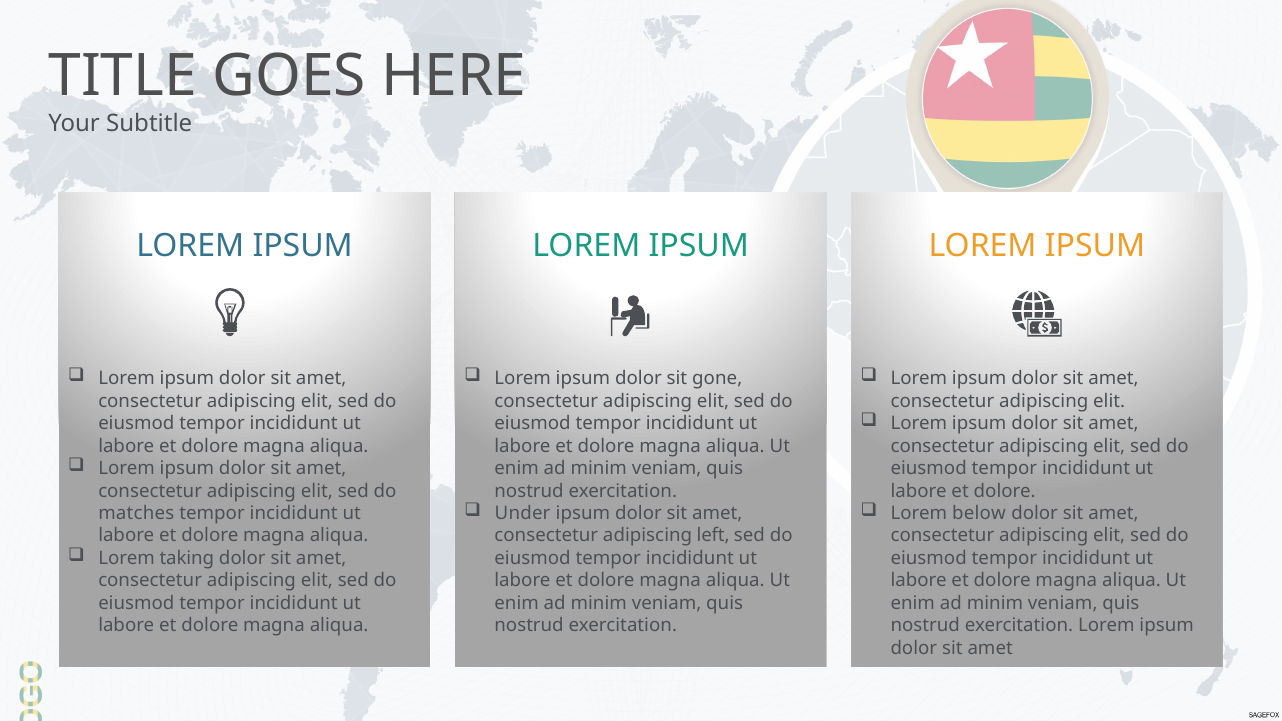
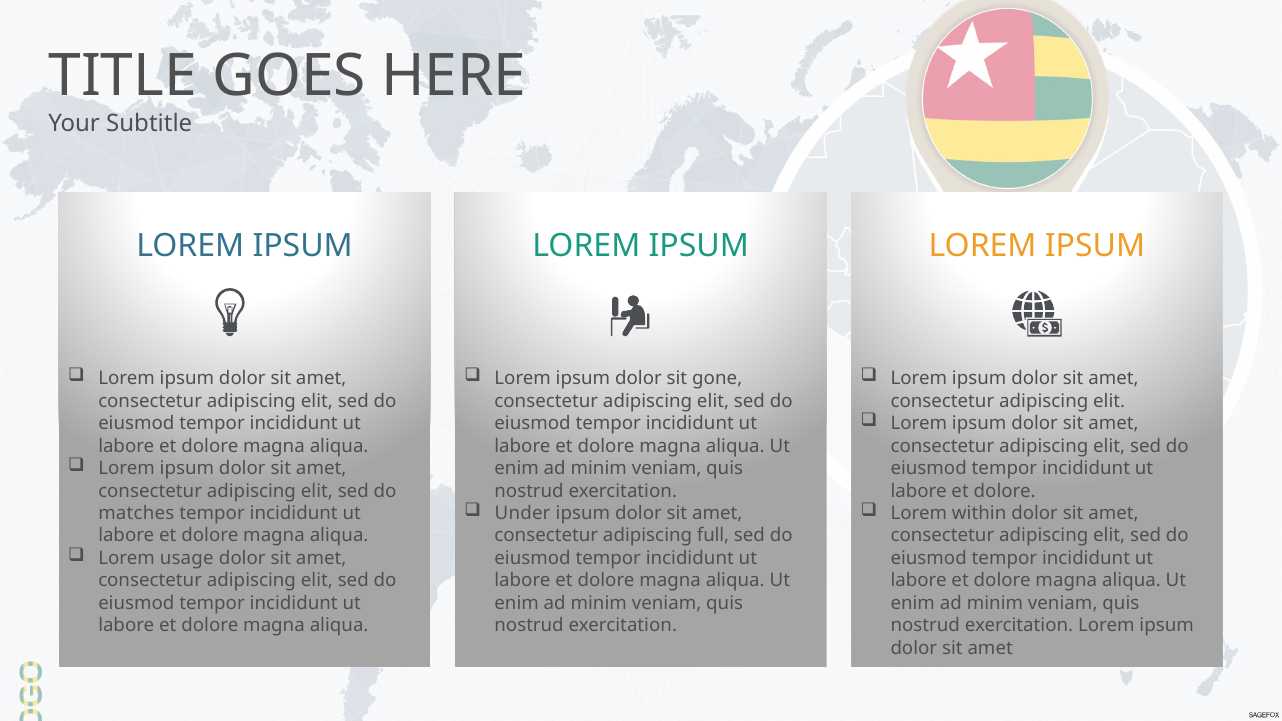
below: below -> within
left: left -> full
taking: taking -> usage
